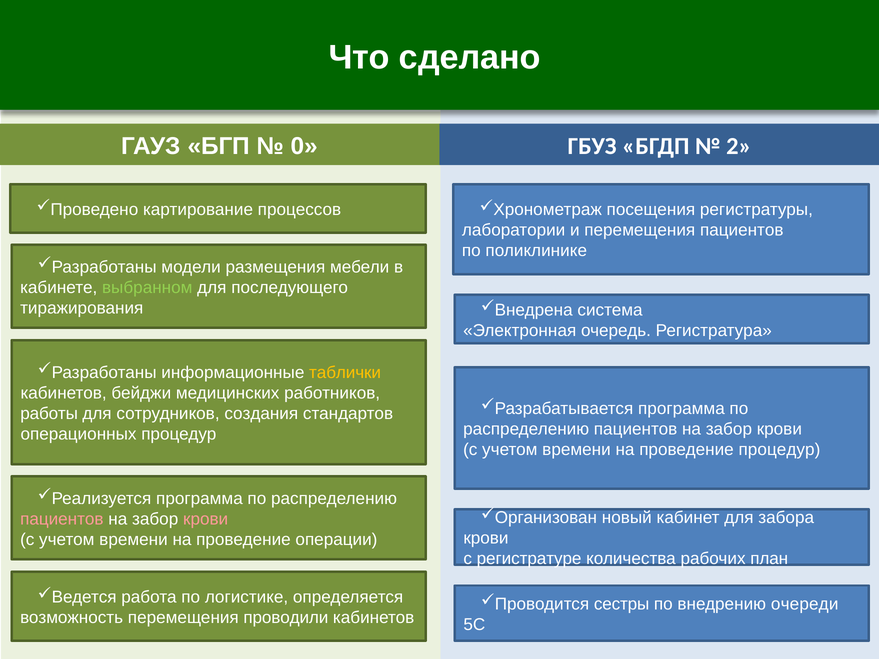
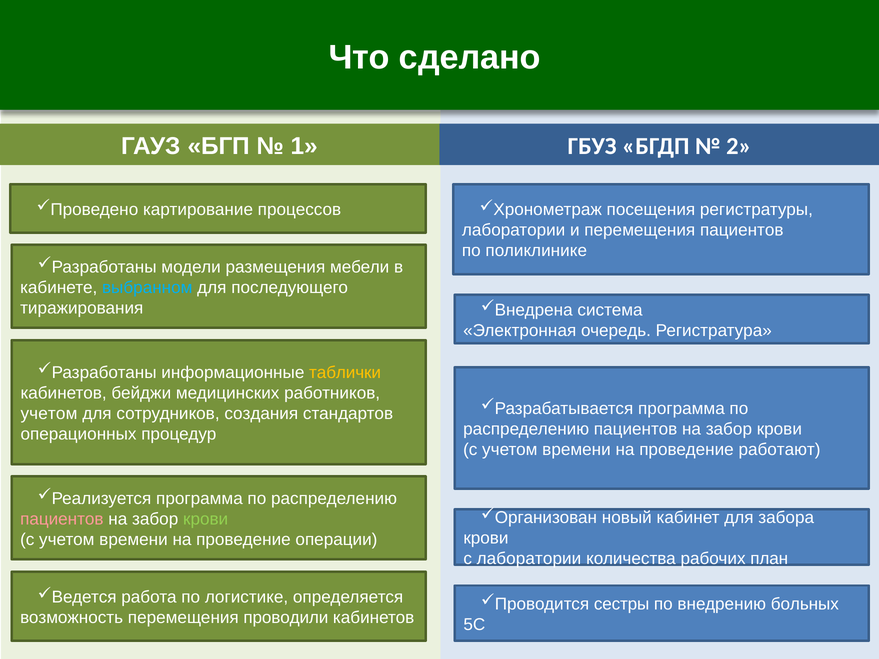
0: 0 -> 1
выбранном colour: light green -> light blue
работы at (49, 414): работы -> учетом
проведение процедур: процедур -> работают
крови at (206, 519) colour: pink -> light green
с регистратуре: регистратуре -> лаборатории
очереди: очереди -> больных
